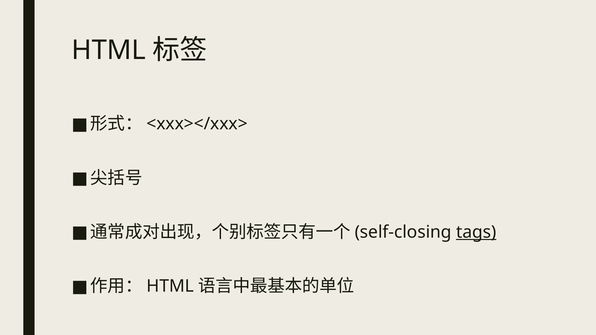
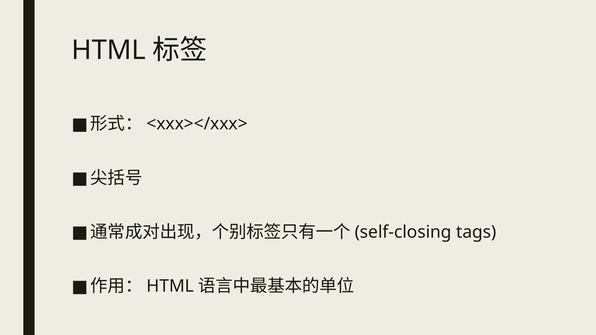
tags underline: present -> none
